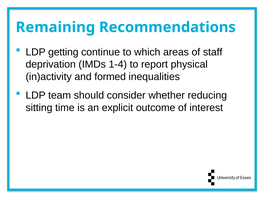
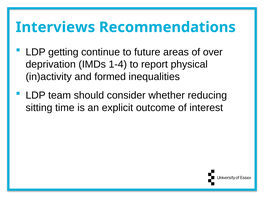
Remaining: Remaining -> Interviews
which: which -> future
staff: staff -> over
